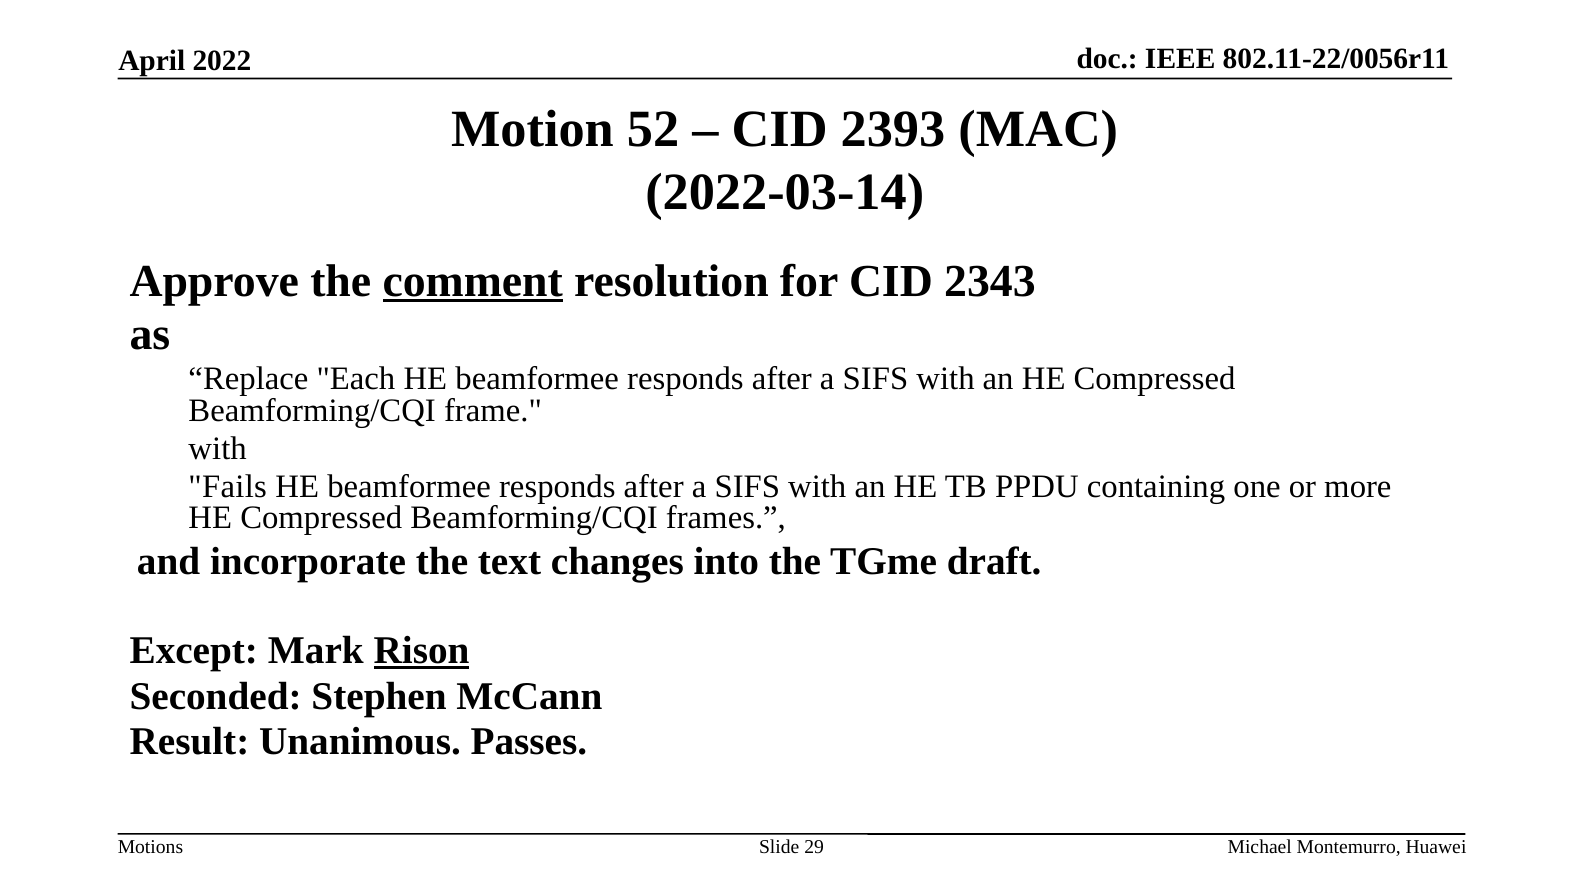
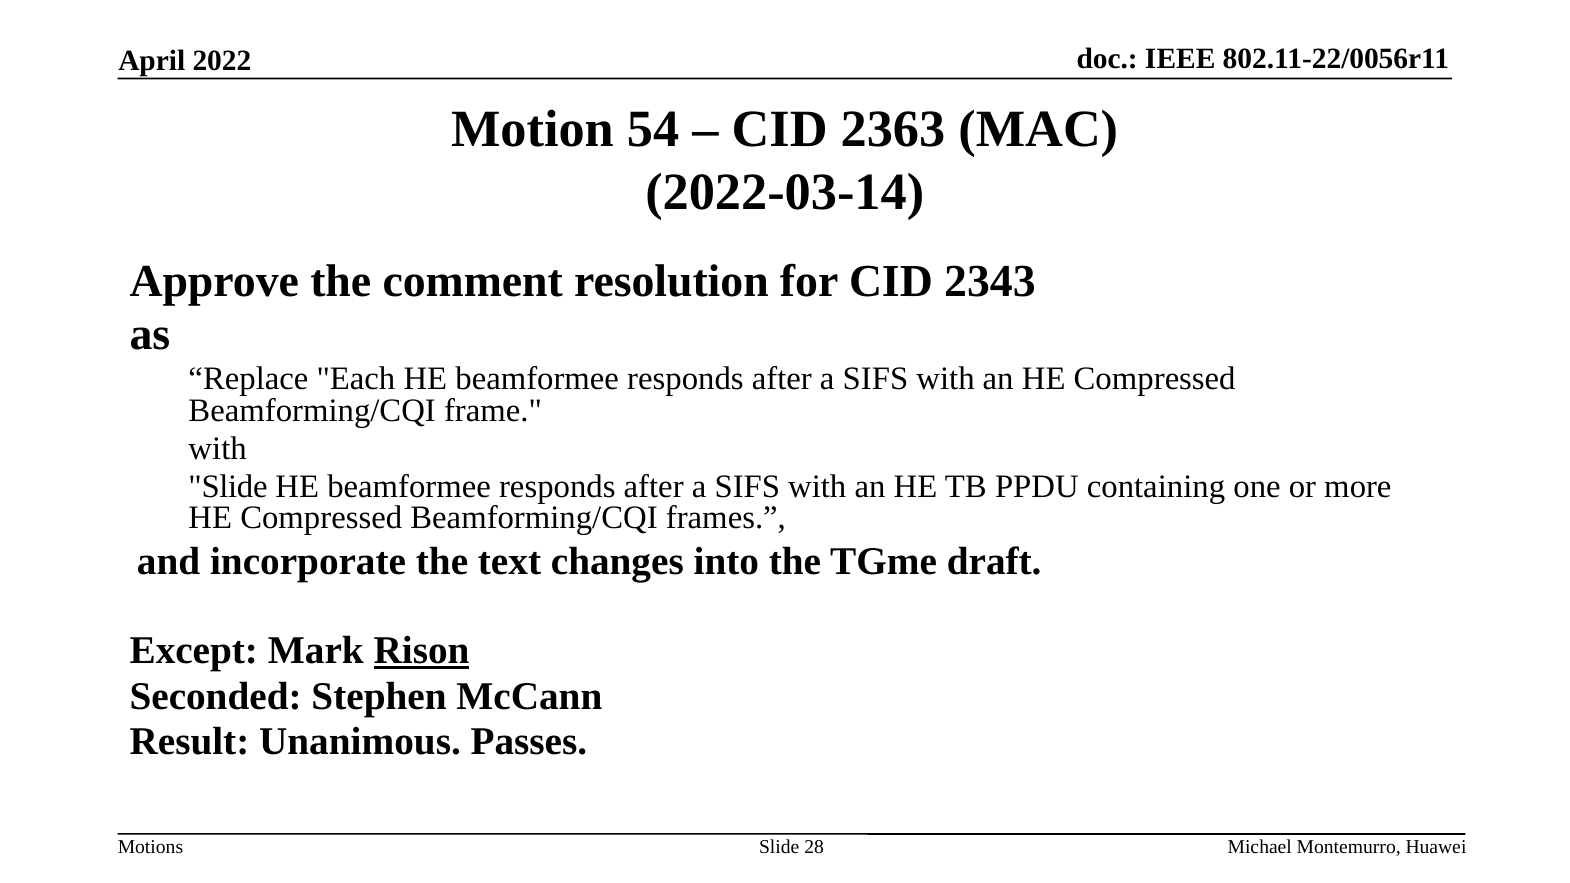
52: 52 -> 54
2393: 2393 -> 2363
comment underline: present -> none
Fails at (228, 486): Fails -> Slide
29: 29 -> 28
